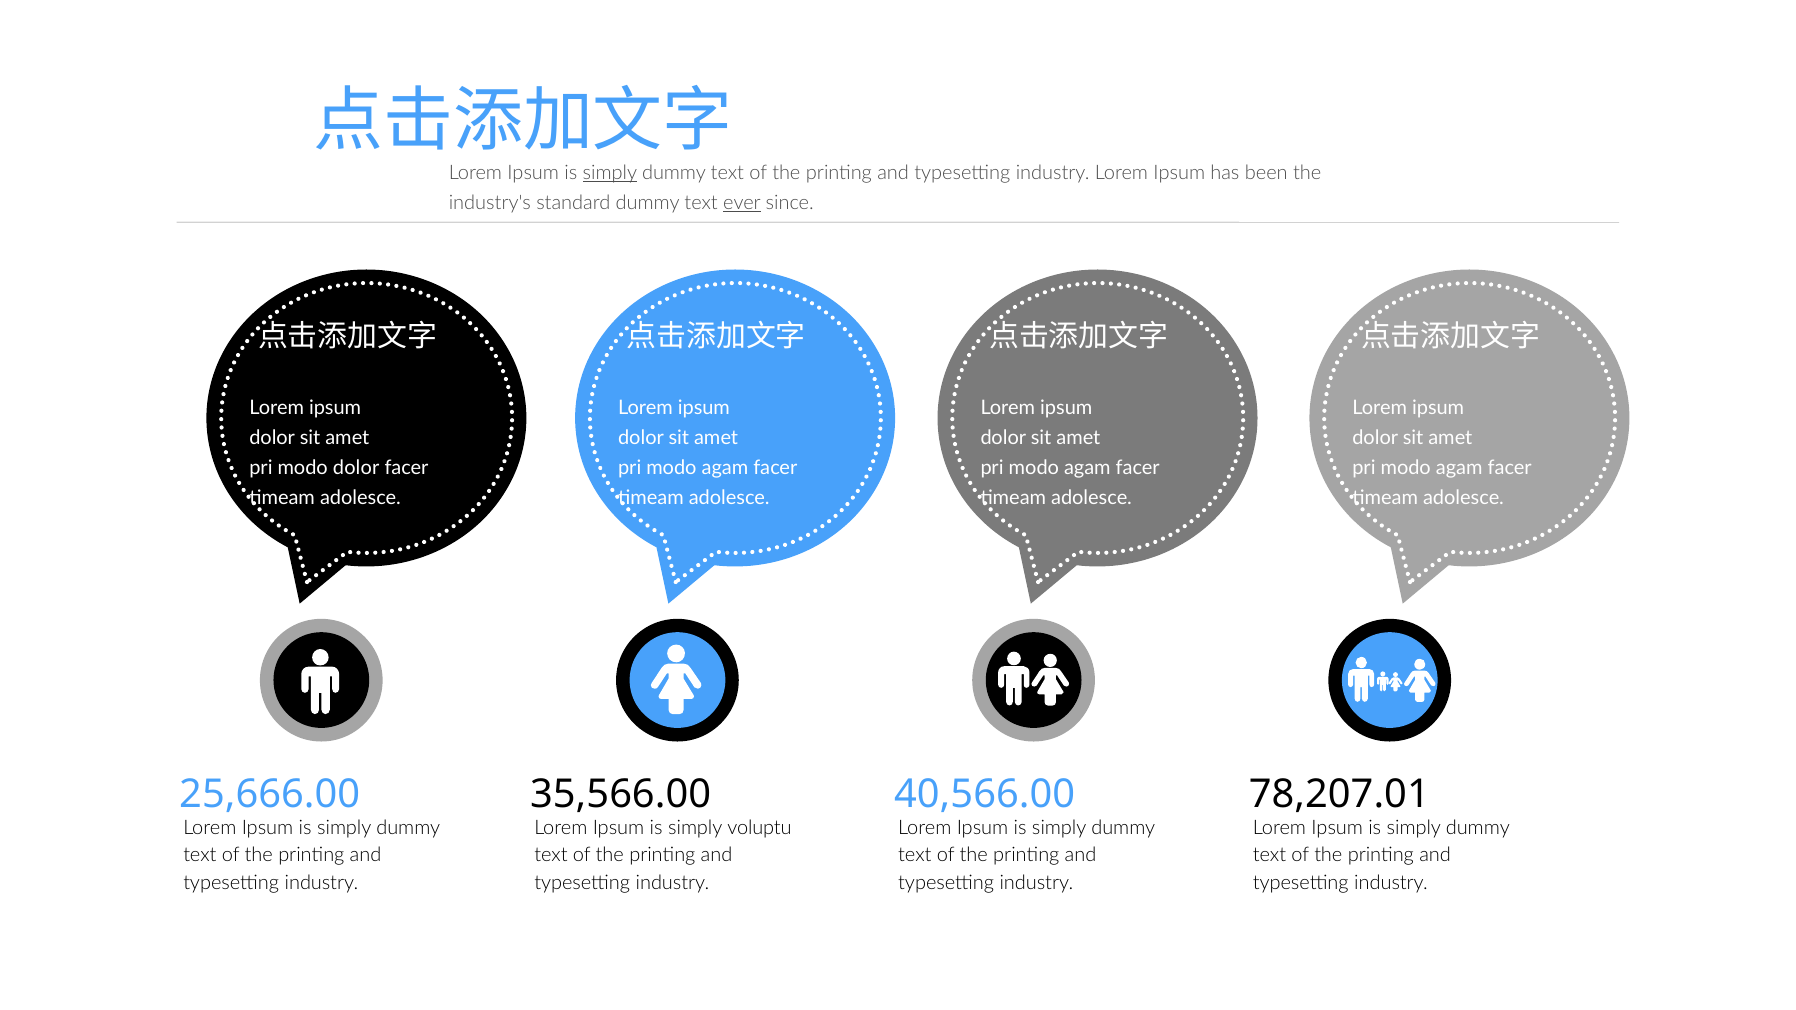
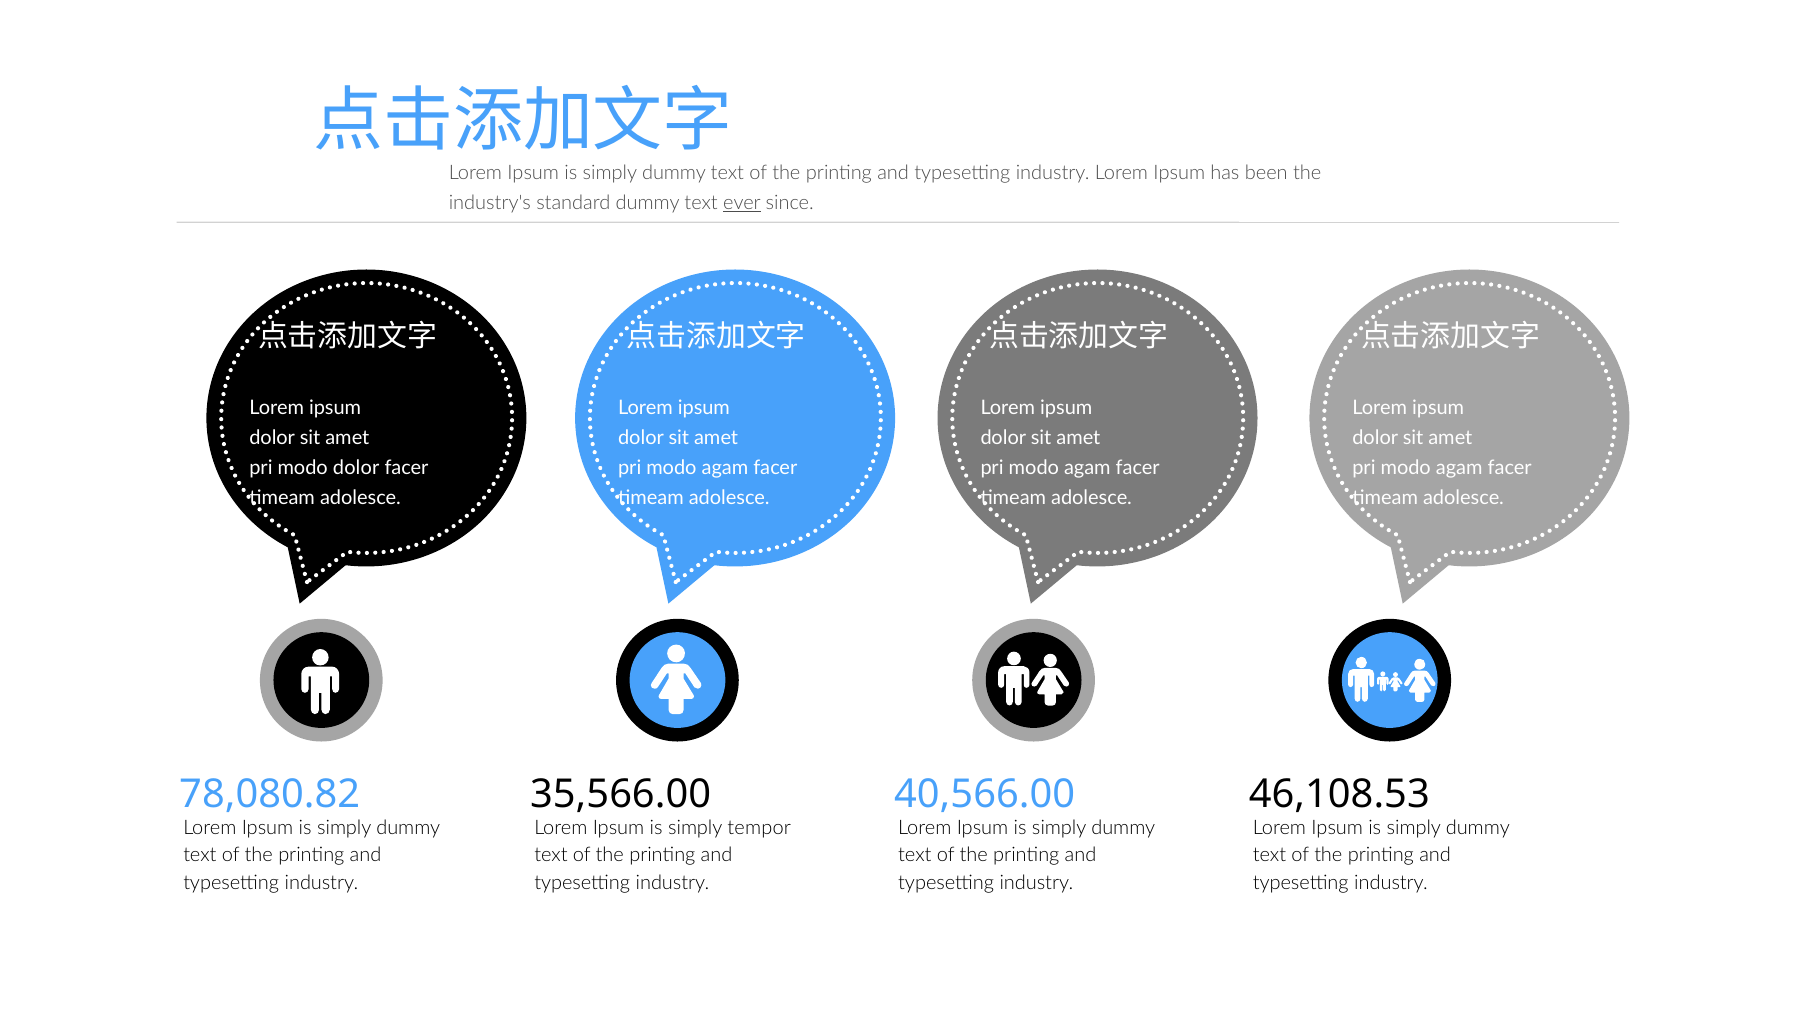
simply at (610, 173) underline: present -> none
25,666.00: 25,666.00 -> 78,080.82
78,207.01: 78,207.01 -> 46,108.53
voluptu: voluptu -> tempor
